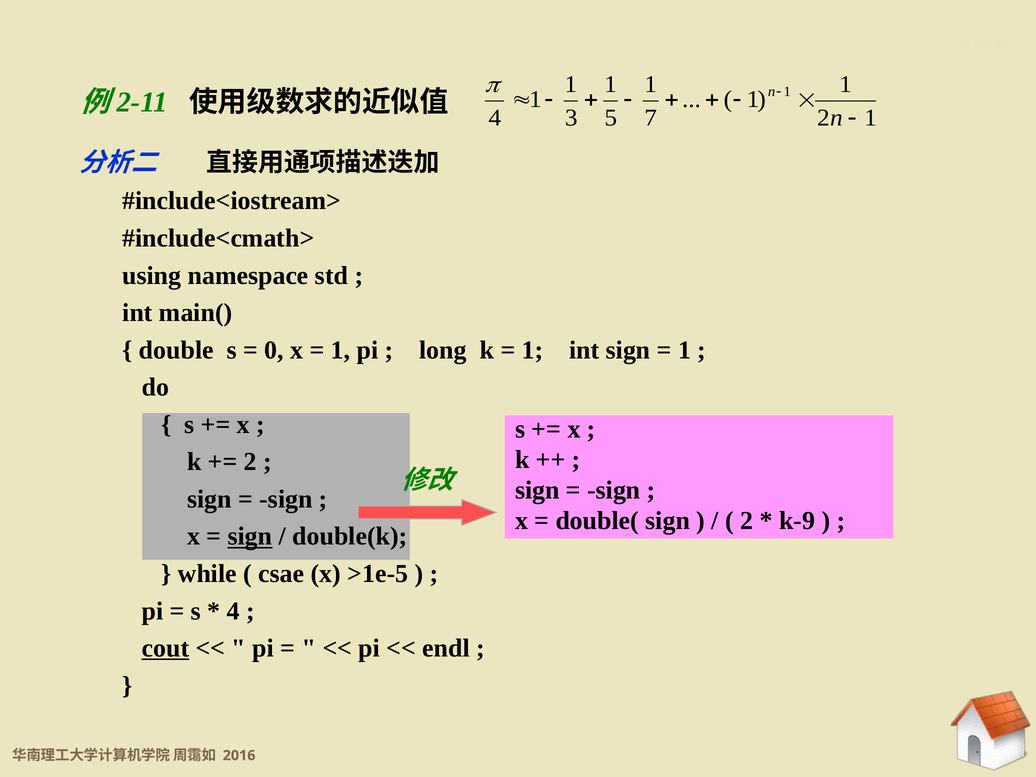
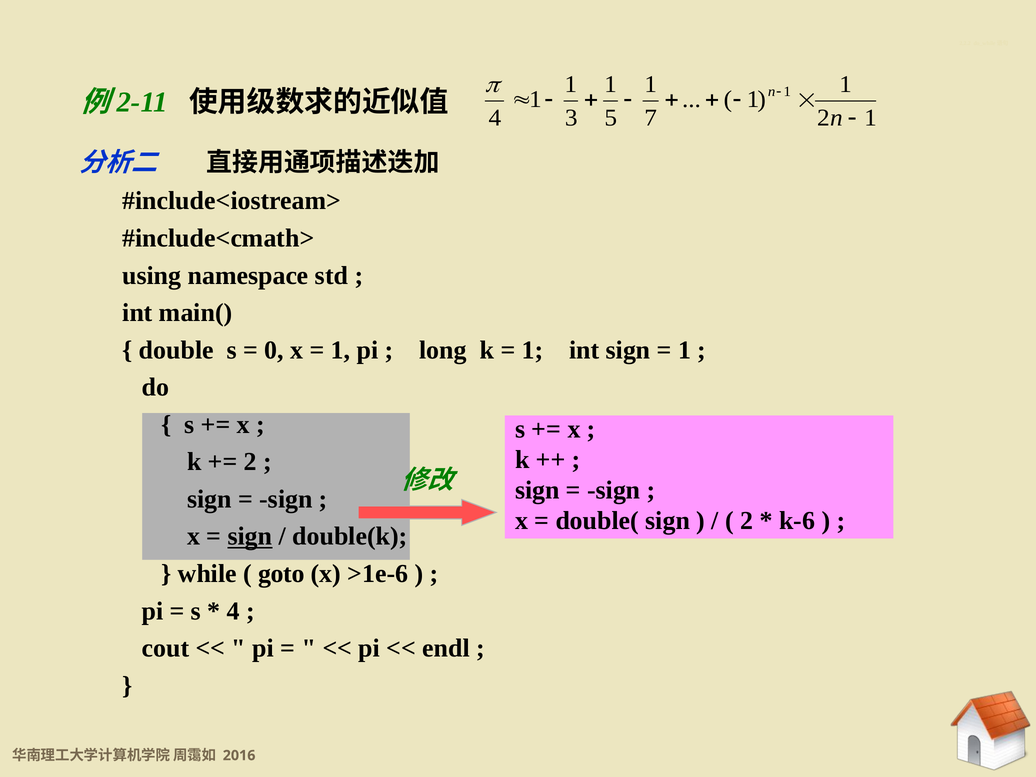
k-9: k-9 -> k-6
csae: csae -> goto
>1e-5: >1e-5 -> >1e-6
cout underline: present -> none
